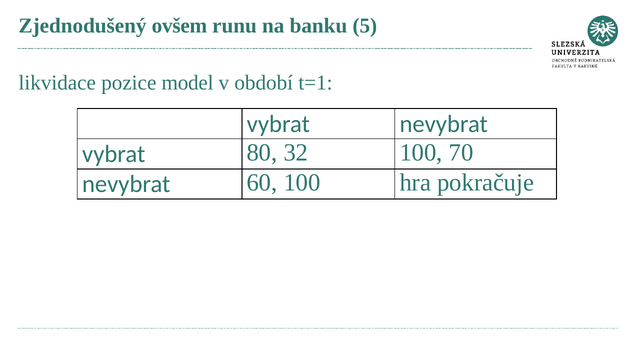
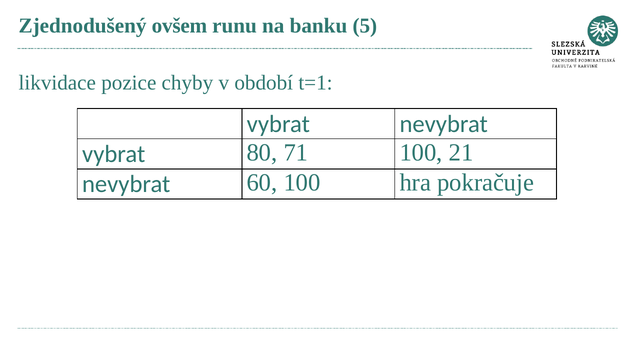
model: model -> chyby
32: 32 -> 71
70: 70 -> 21
